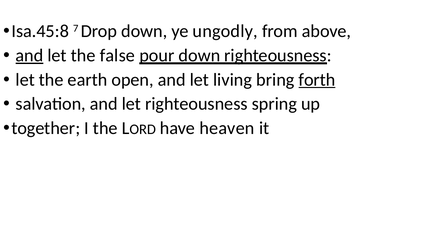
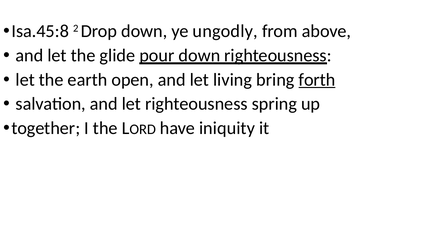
7: 7 -> 2
and at (29, 55) underline: present -> none
false: false -> glide
heaven: heaven -> iniquity
